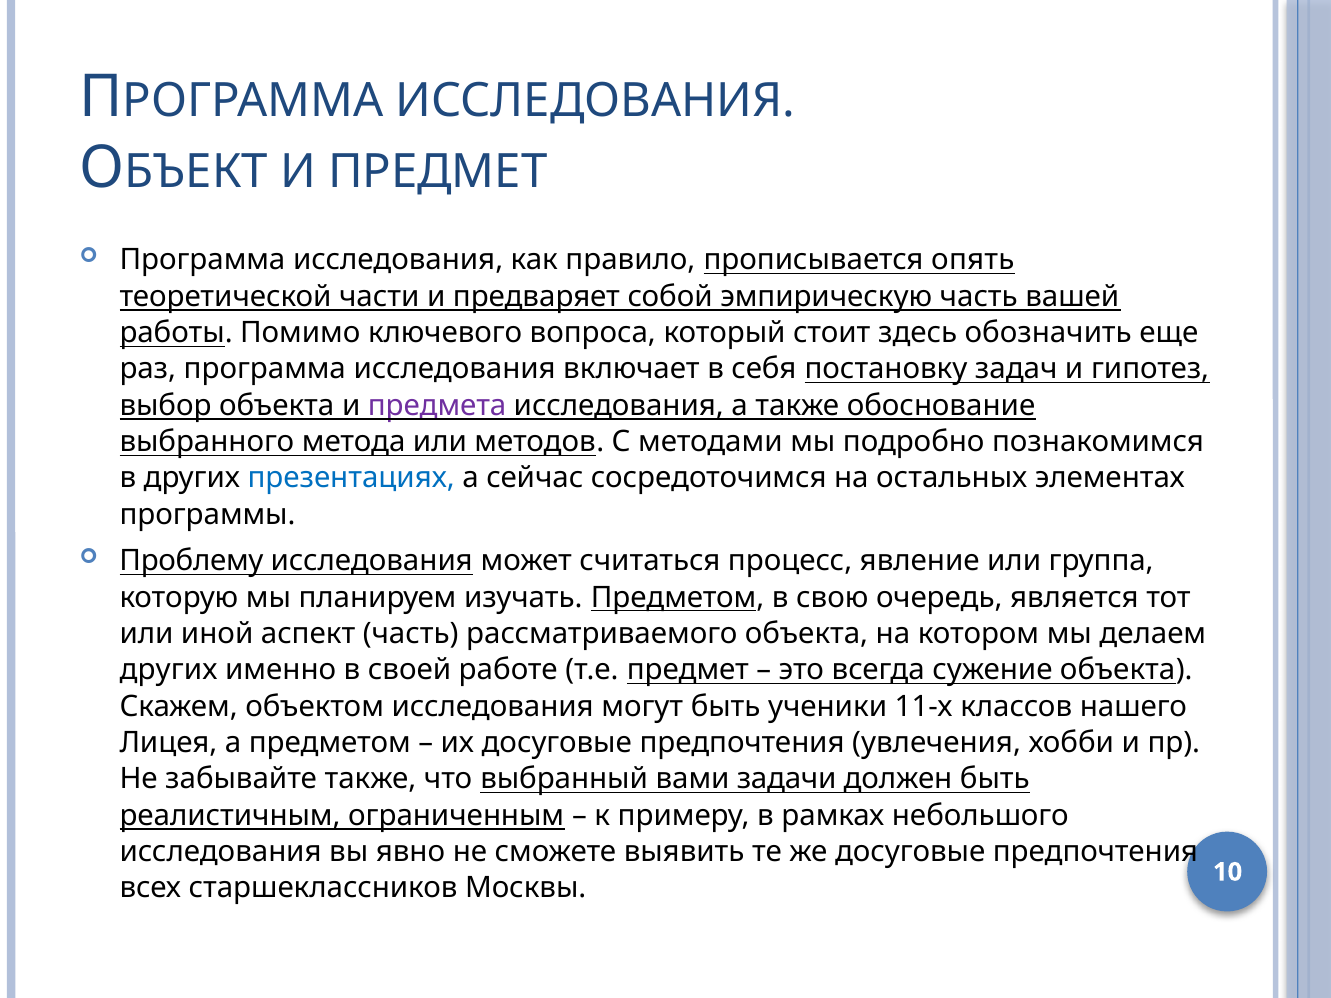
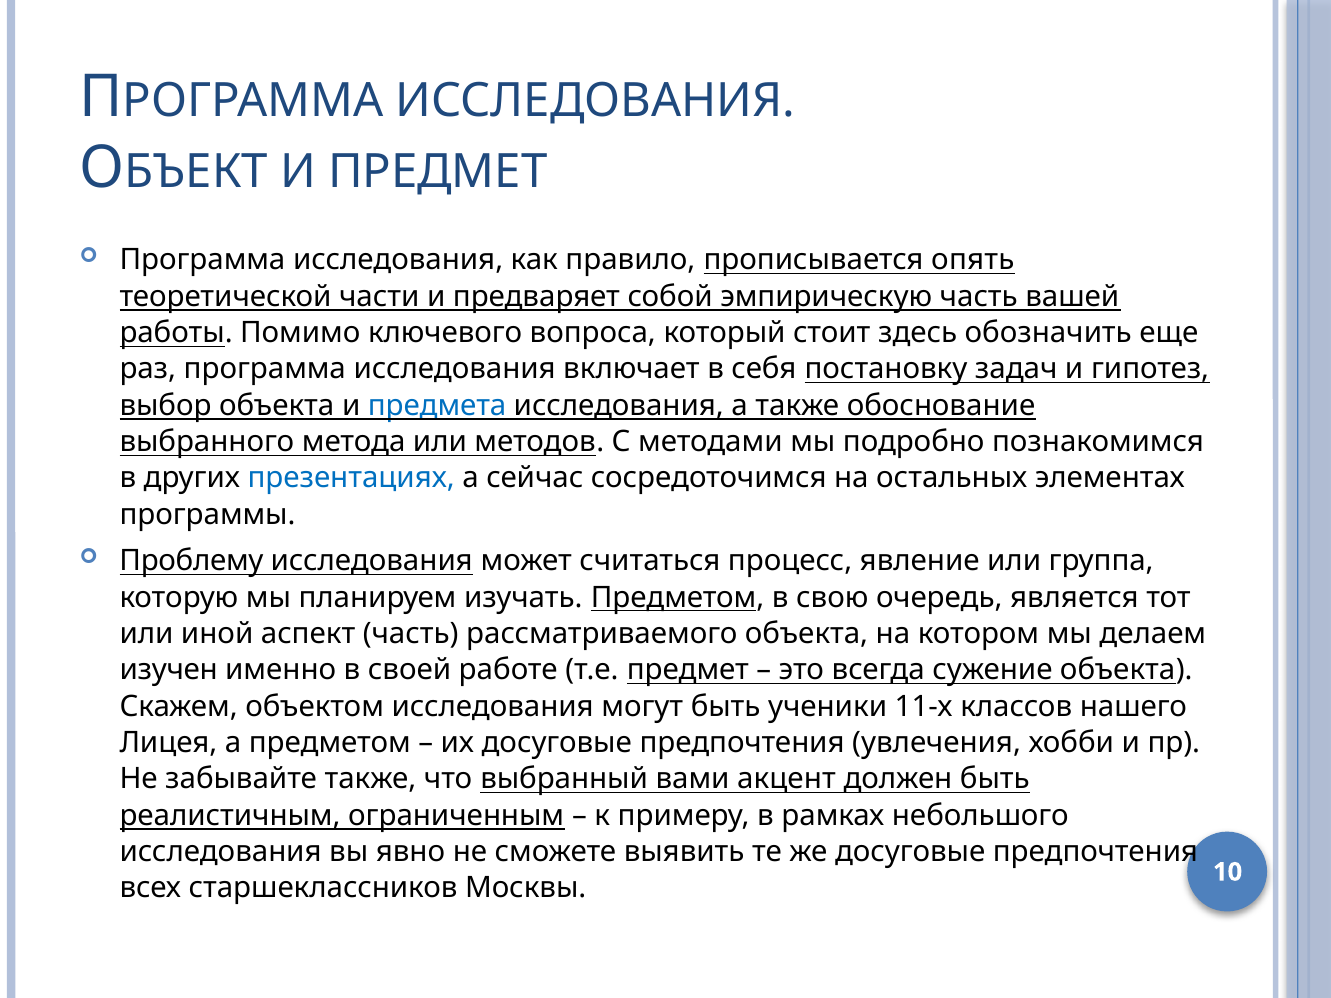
предмета colour: purple -> blue
других at (169, 670): других -> изучен
задачи: задачи -> акцент
